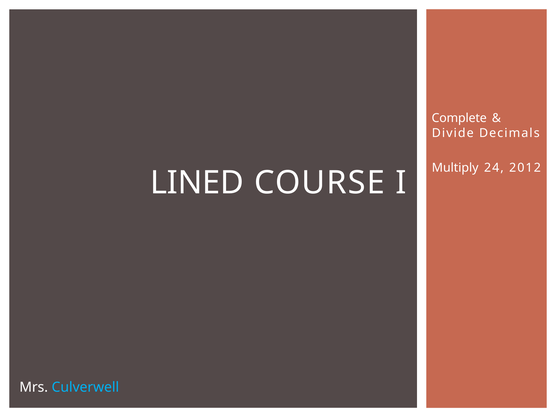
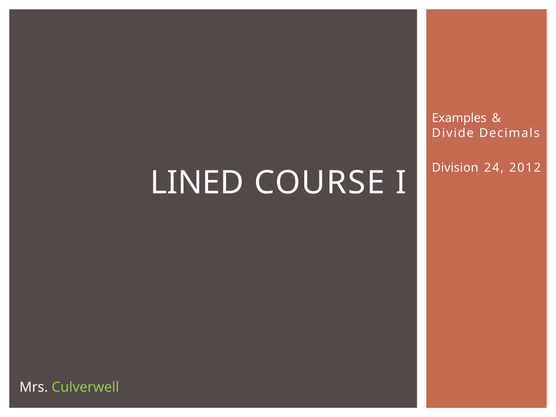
Complete: Complete -> Examples
Multiply: Multiply -> Division
Culverwell colour: light blue -> light green
